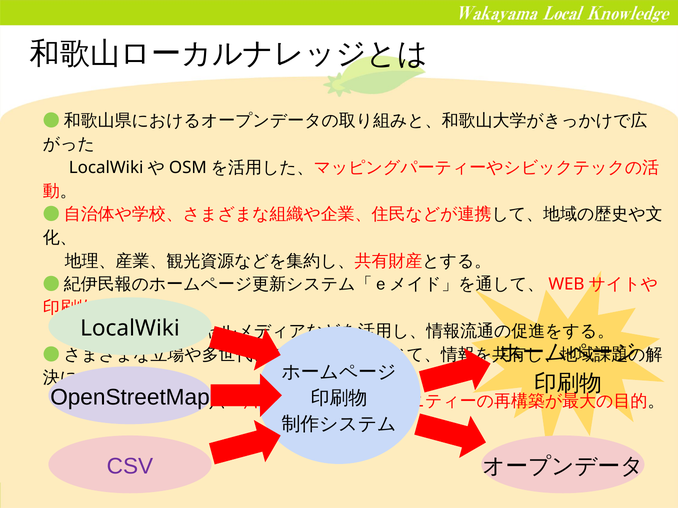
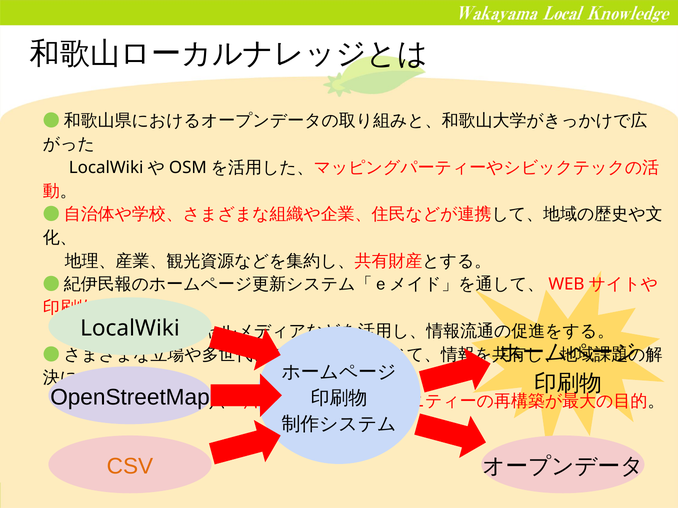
CSV colour: purple -> orange
